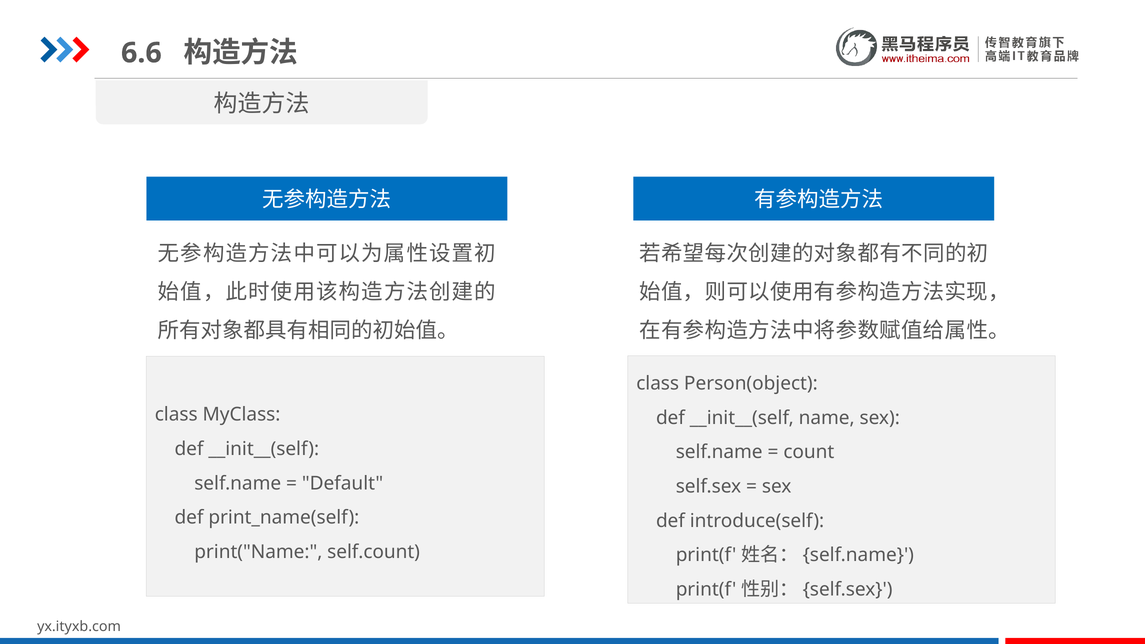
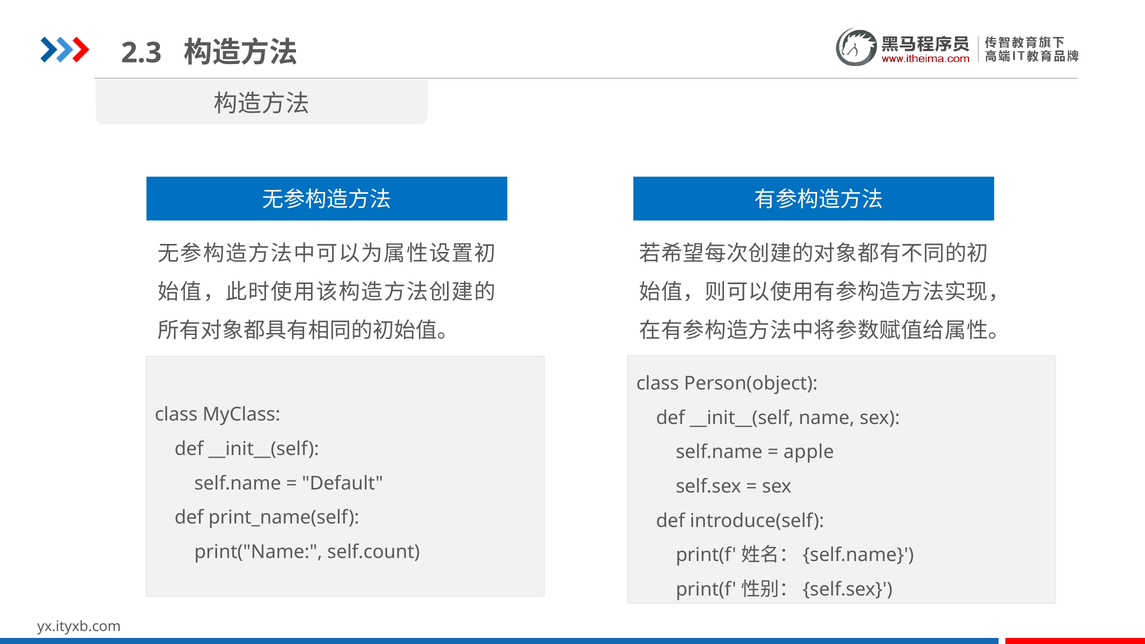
6.6: 6.6 -> 2.3
count: count -> apple
